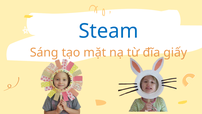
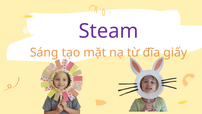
Steam colour: blue -> purple
